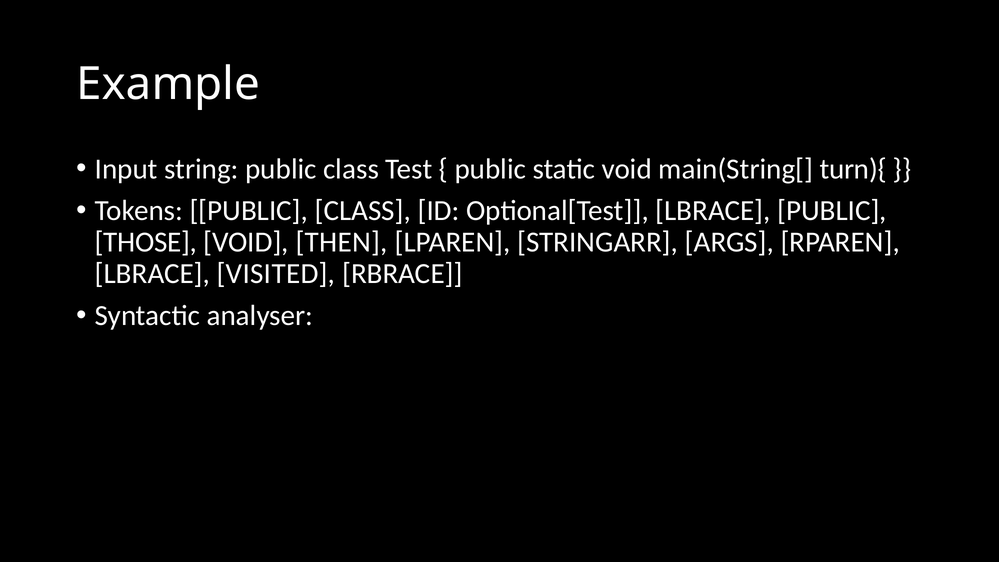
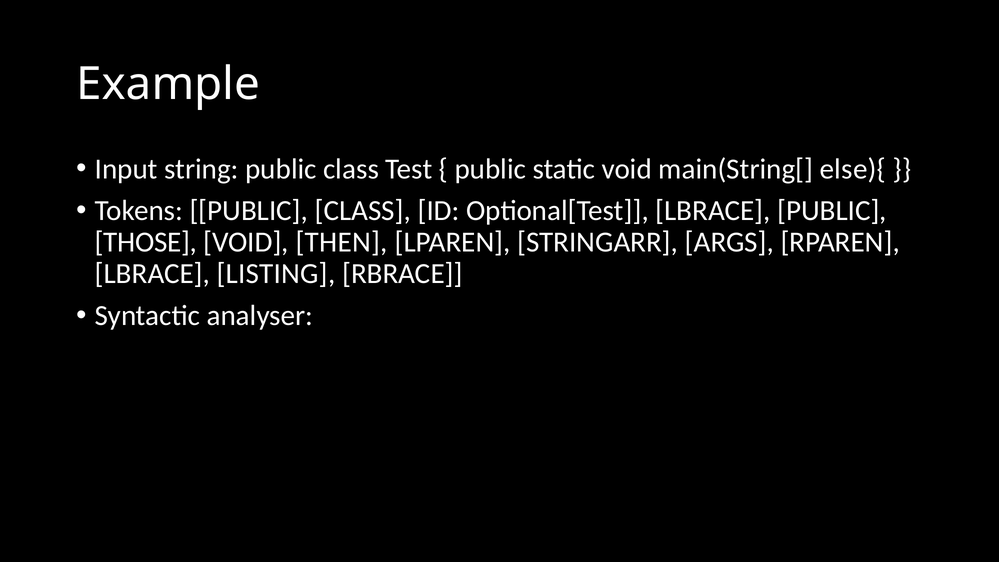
turn){: turn){ -> else){
VISITED: VISITED -> LISTING
